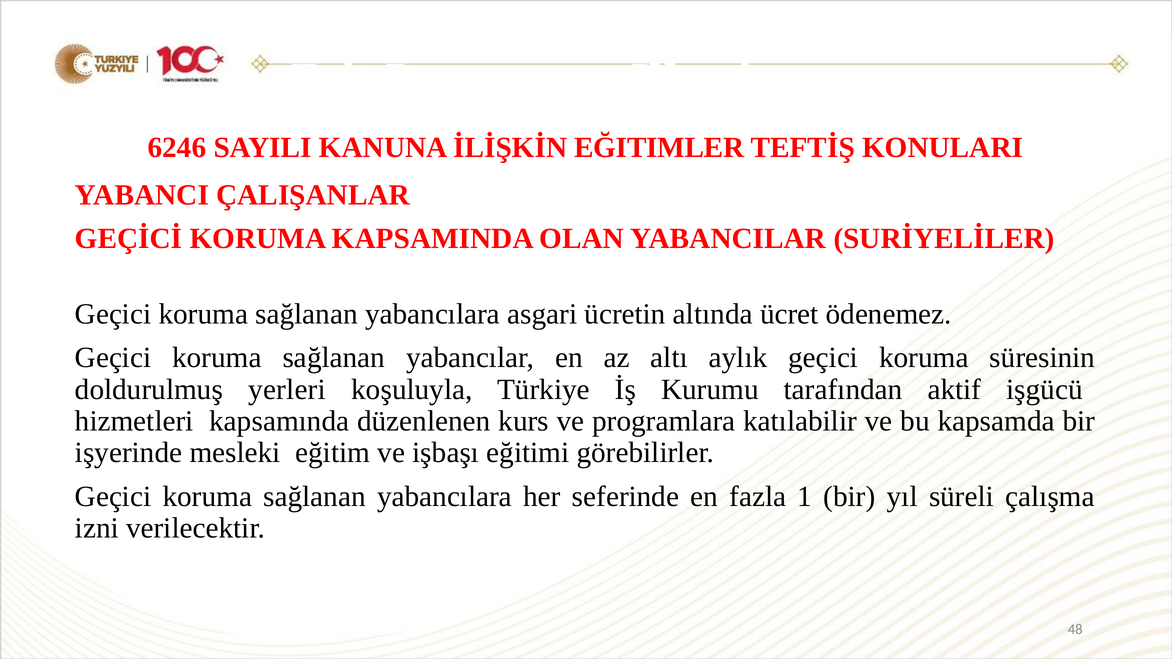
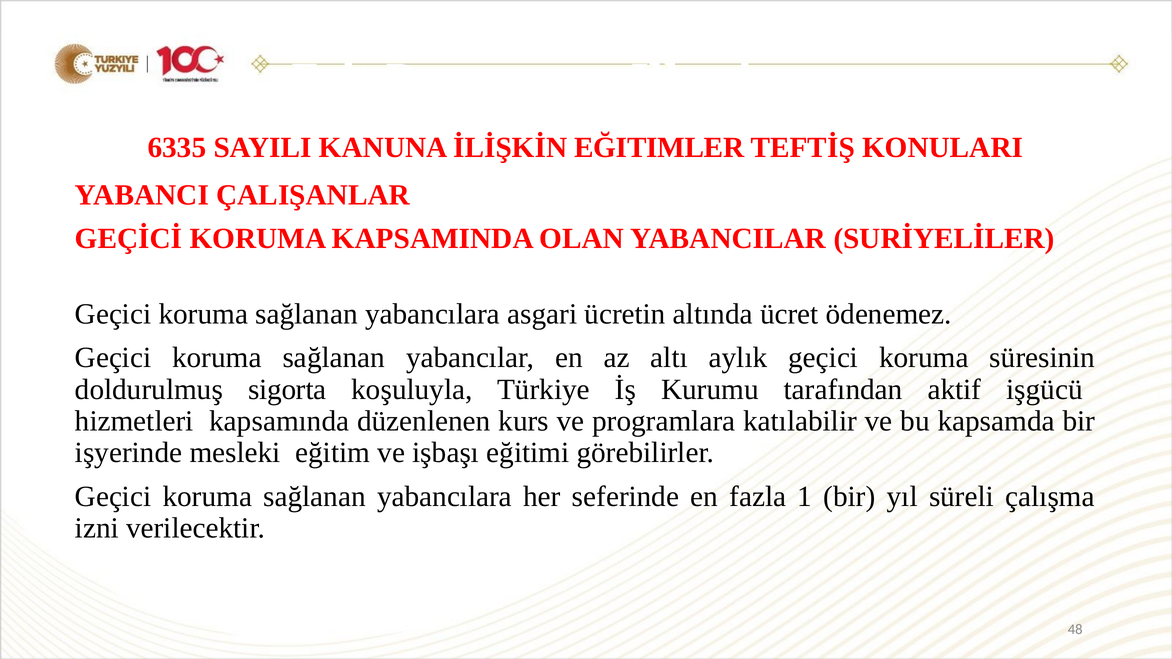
6246: 6246 -> 6335
yerleri: yerleri -> sigorta
